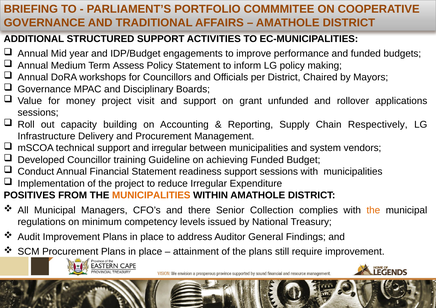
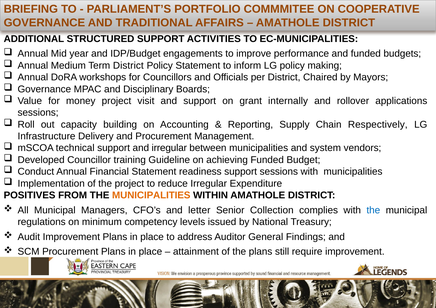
Term Assess: Assess -> District
unfunded: unfunded -> internally
there: there -> letter
the at (373, 210) colour: orange -> blue
